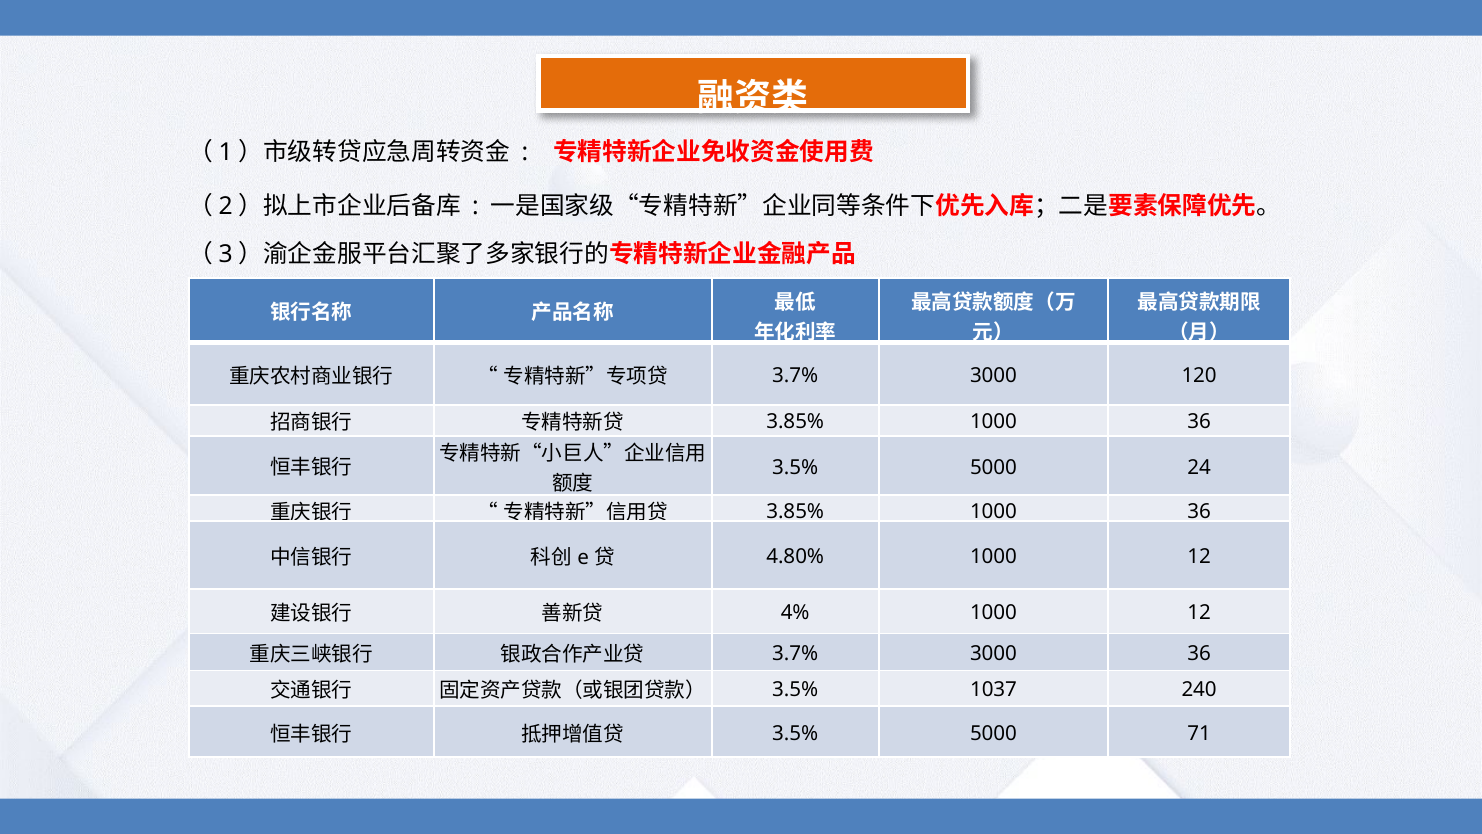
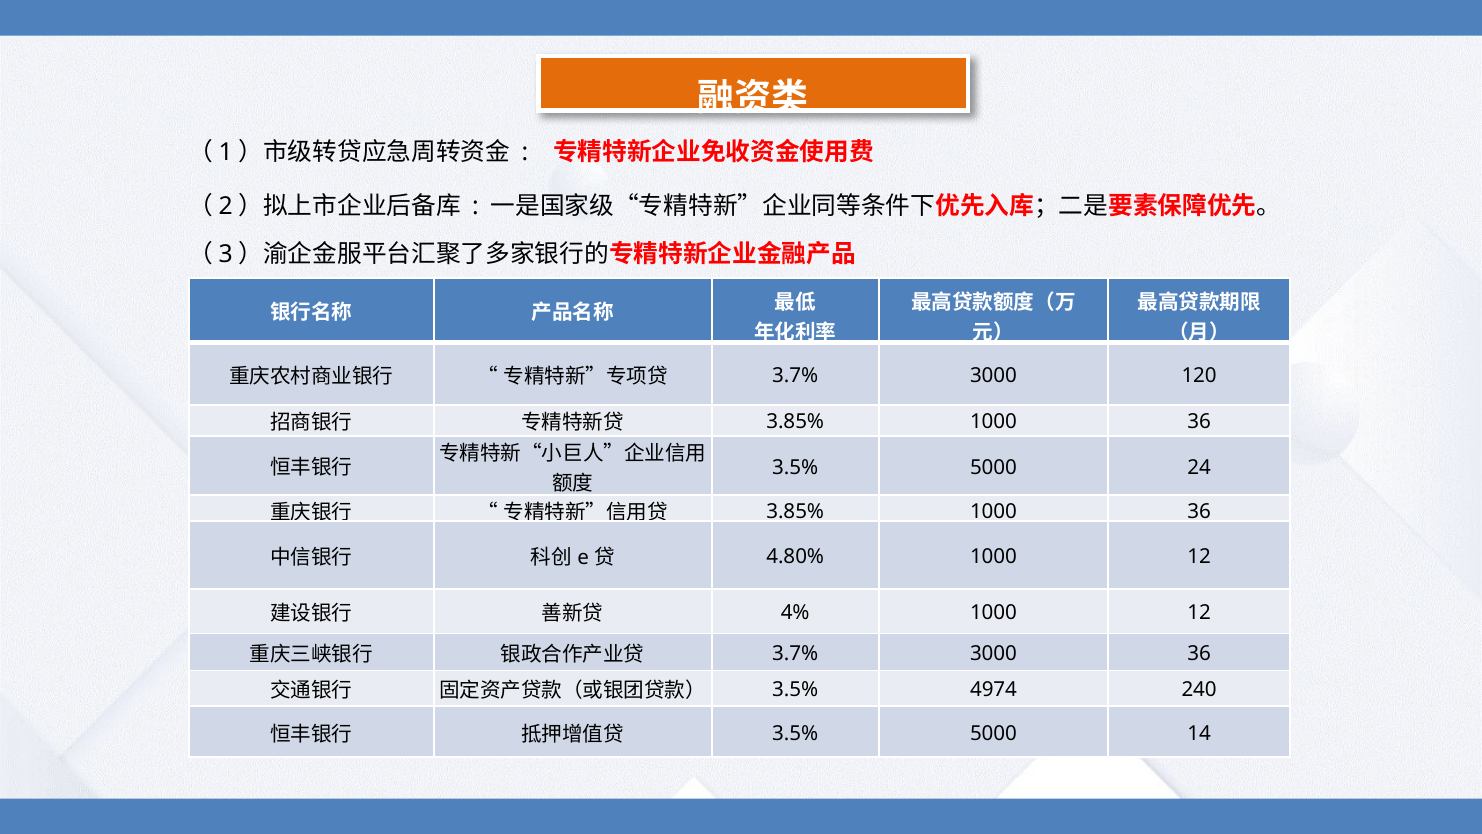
1037: 1037 -> 4974
71: 71 -> 14
